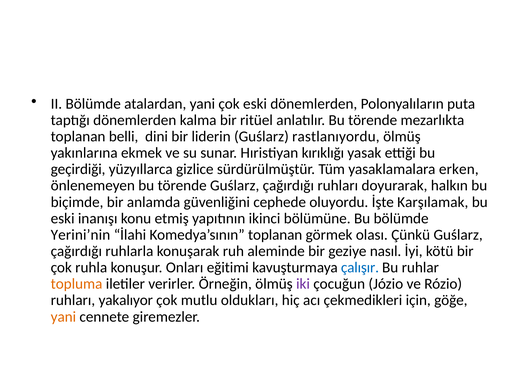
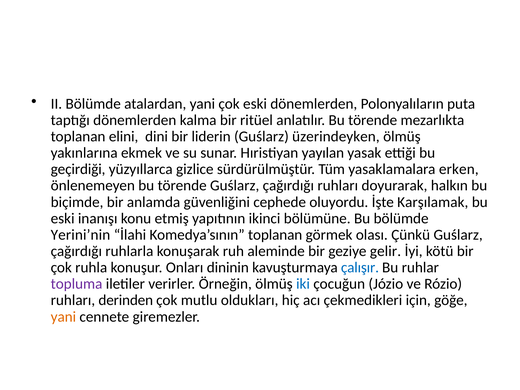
belli: belli -> elini
rastlanıyordu: rastlanıyordu -> üzerindeyken
kırıklığı: kırıklığı -> yayılan
nasıl: nasıl -> gelir
eğitimi: eğitimi -> dininin
topluma colour: orange -> purple
iki colour: purple -> blue
yakalıyor: yakalıyor -> derinden
